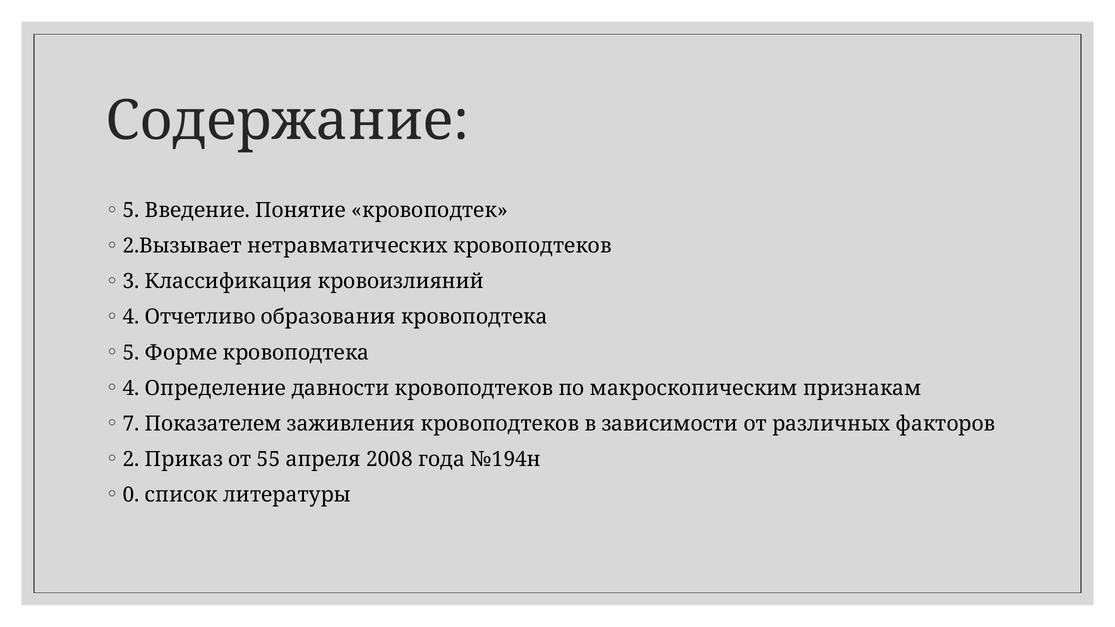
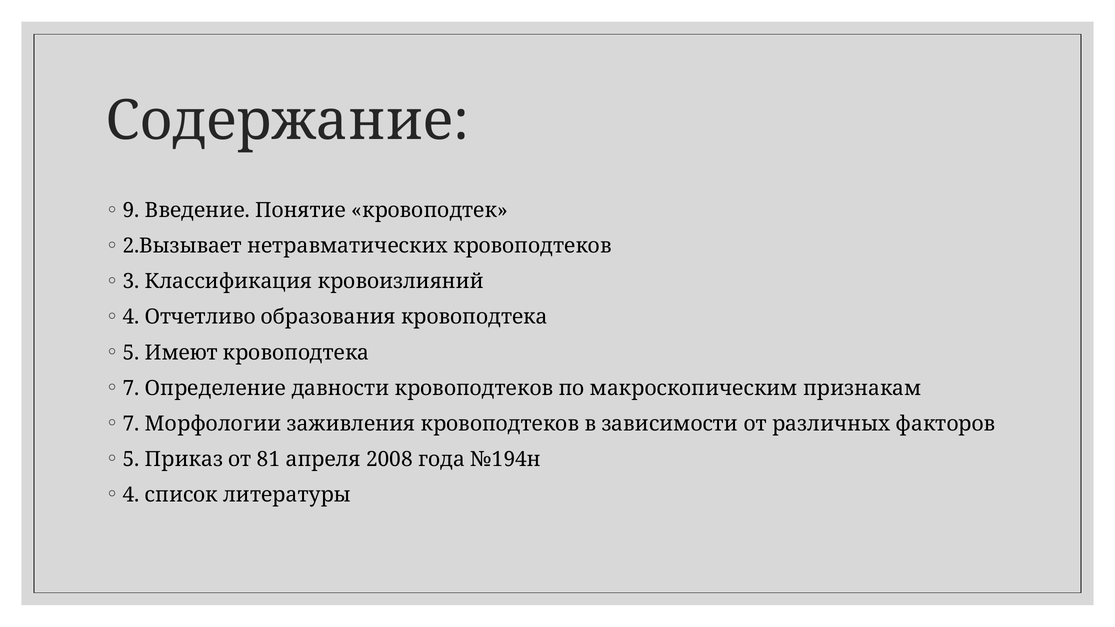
5 at (131, 211): 5 -> 9
Форме: Форме -> Имеют
4 at (131, 388): 4 -> 7
Показателем: Показателем -> Морфологии
2 at (131, 459): 2 -> 5
55: 55 -> 81
0 at (131, 495): 0 -> 4
